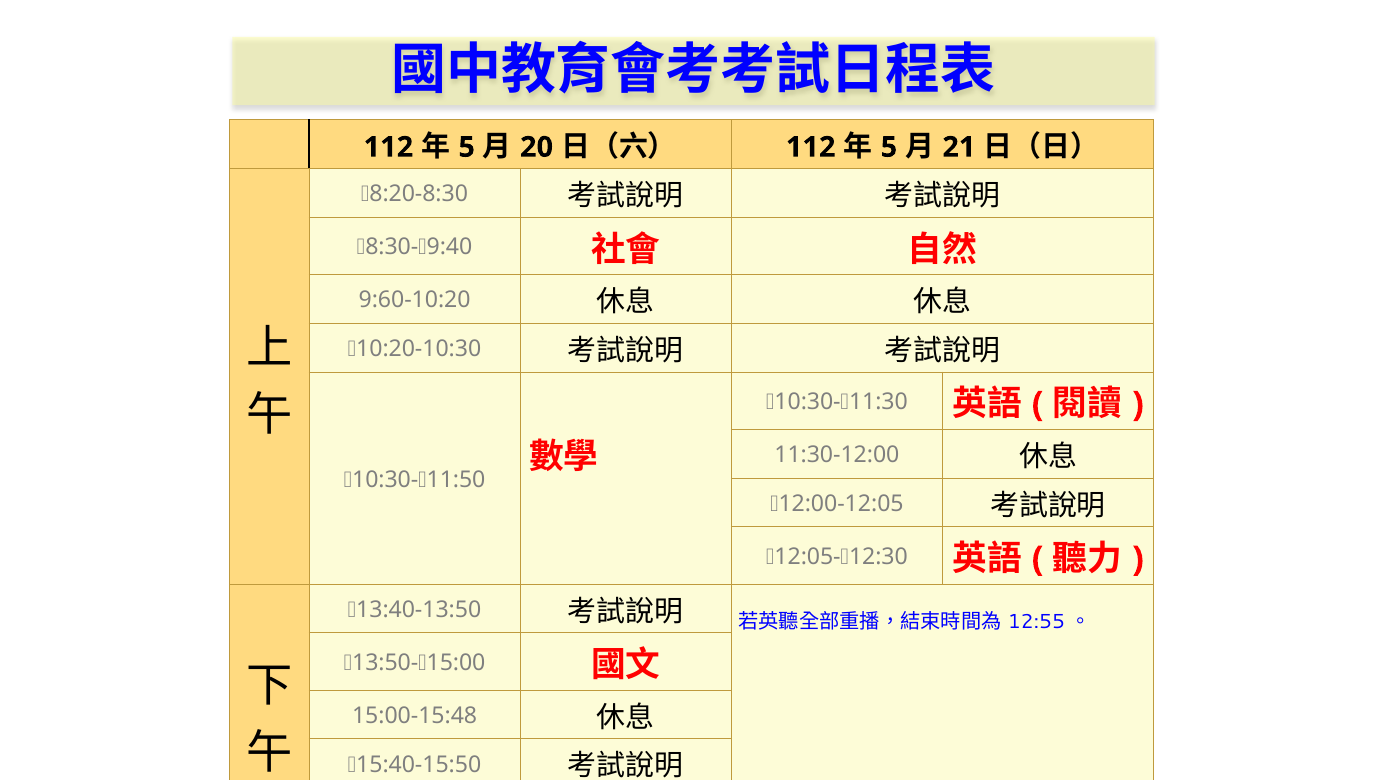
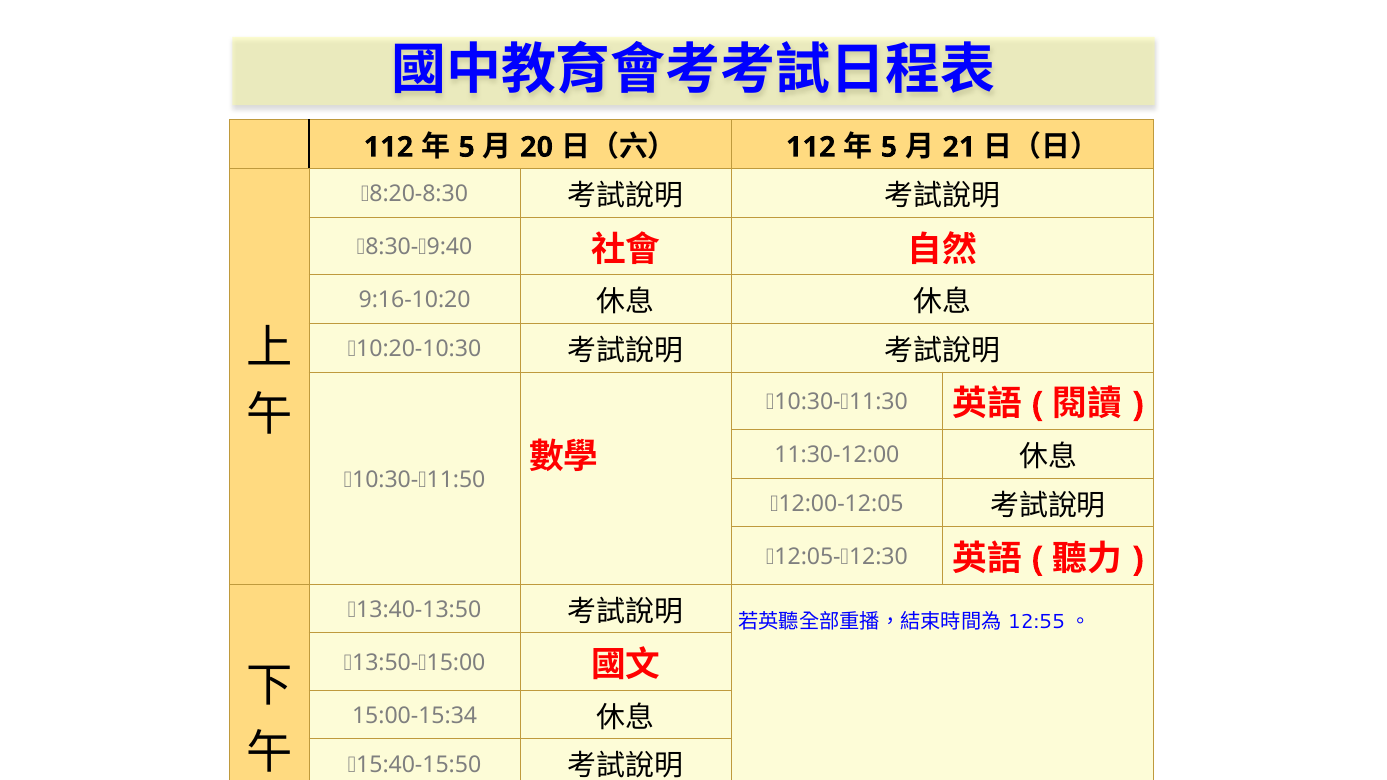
9:60-10:20: 9:60-10:20 -> 9:16-10:20
15:00-15:48: 15:00-15:48 -> 15:00-15:34
